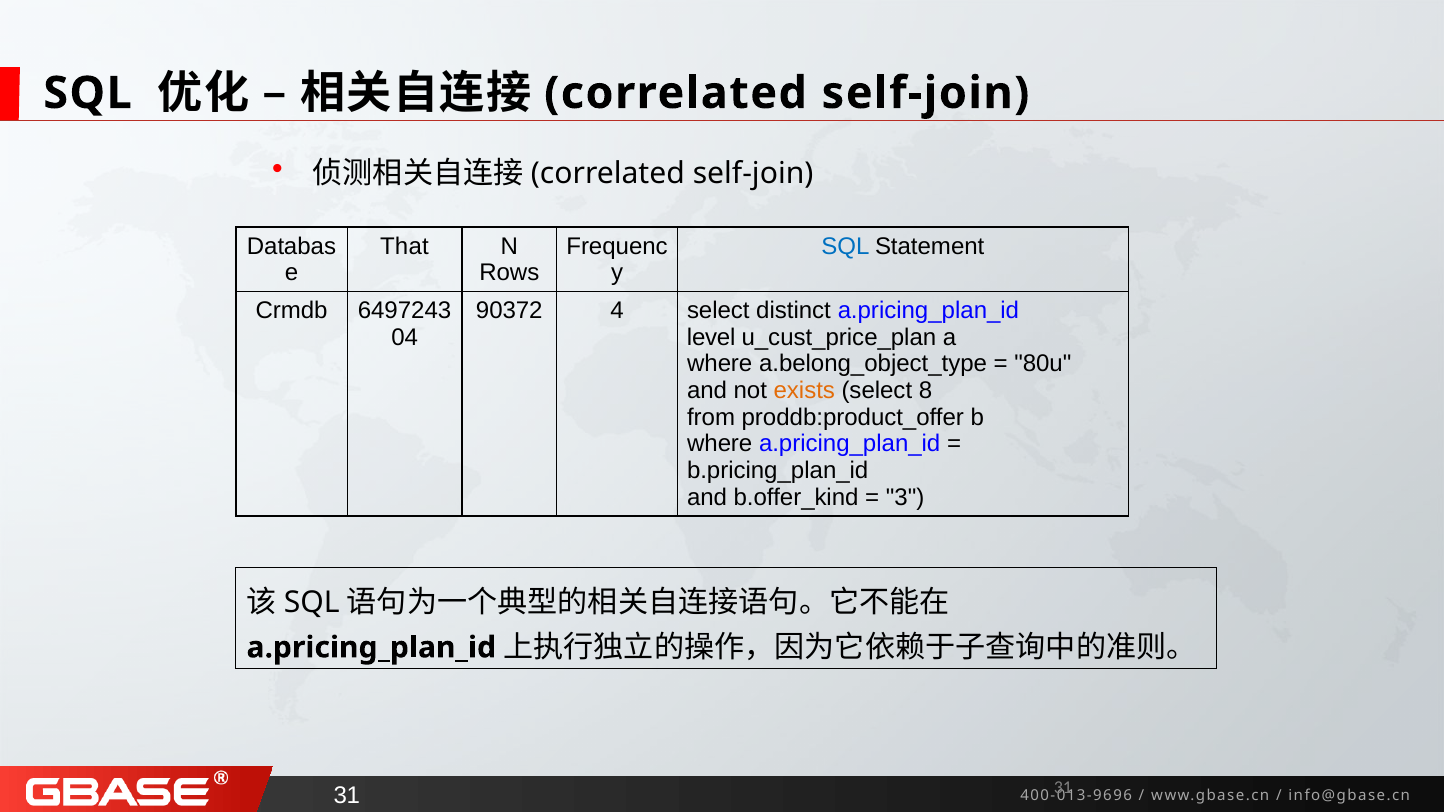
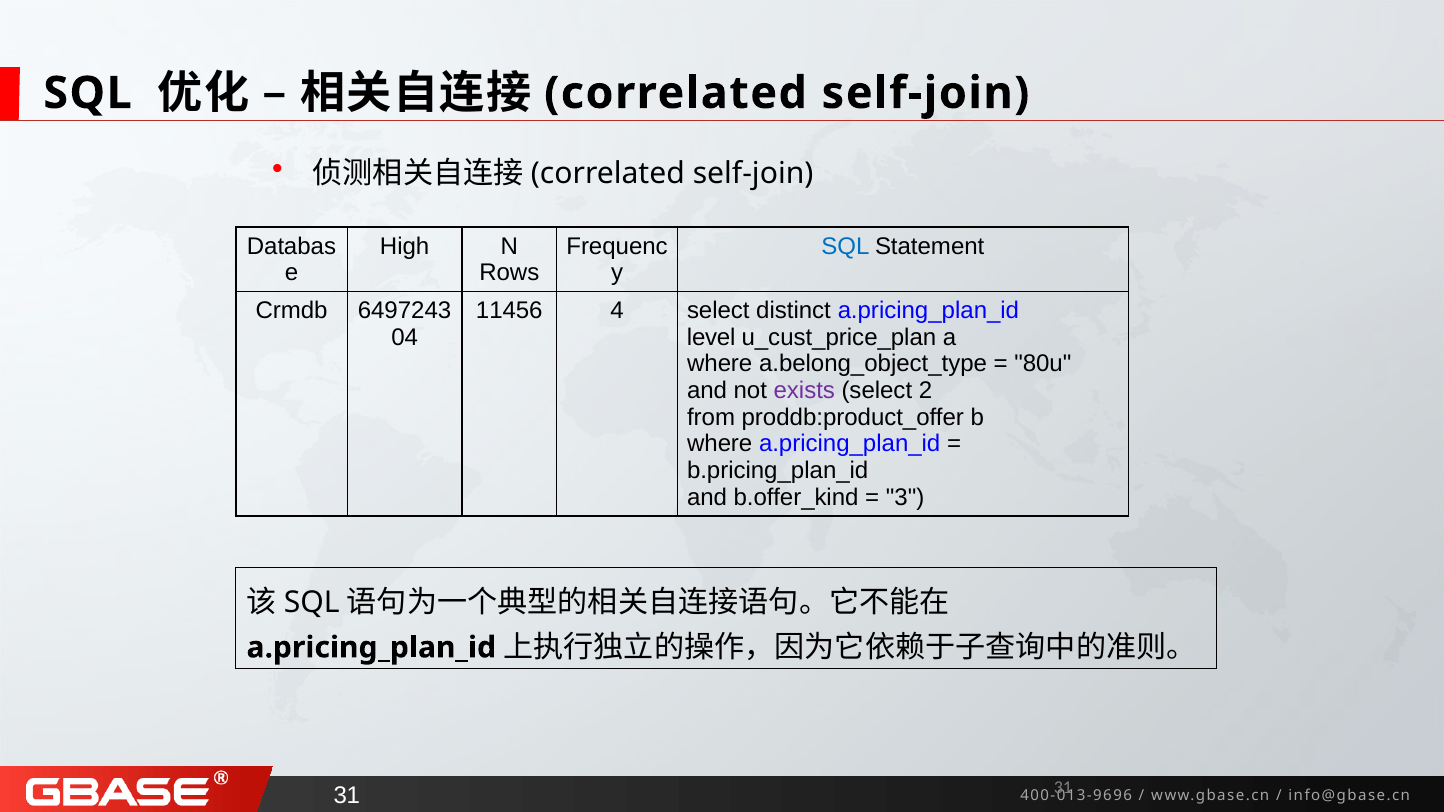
That: That -> High
90372: 90372 -> 11456
exists colour: orange -> purple
8: 8 -> 2
